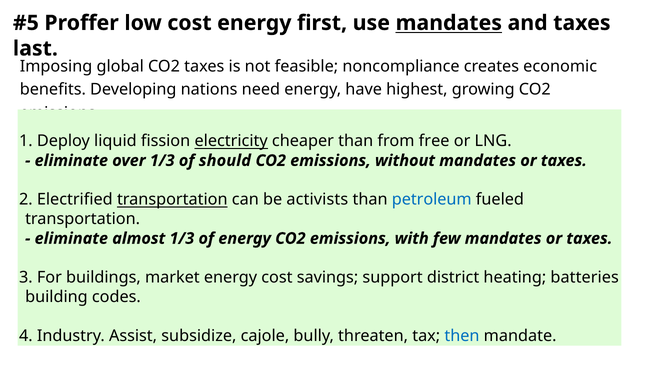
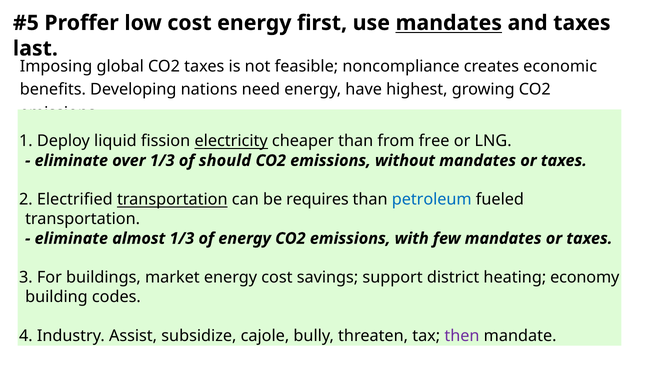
activists: activists -> requires
batteries: batteries -> economy
then colour: blue -> purple
